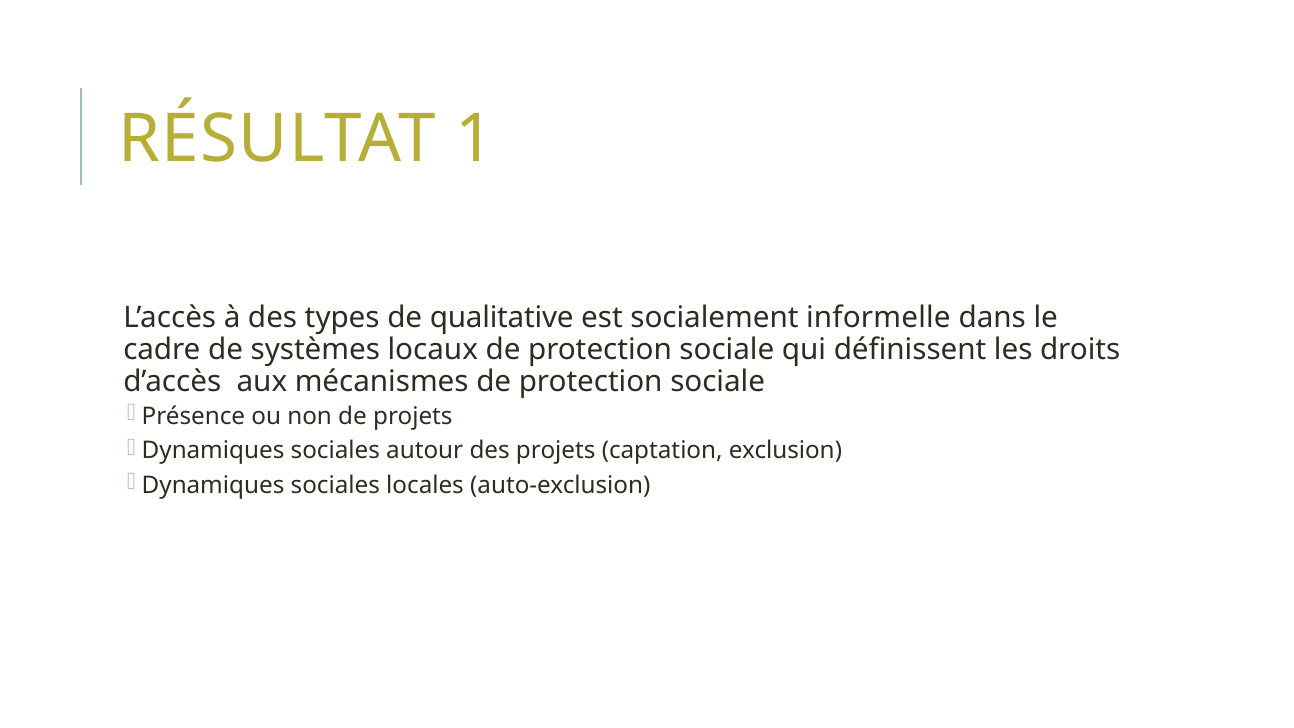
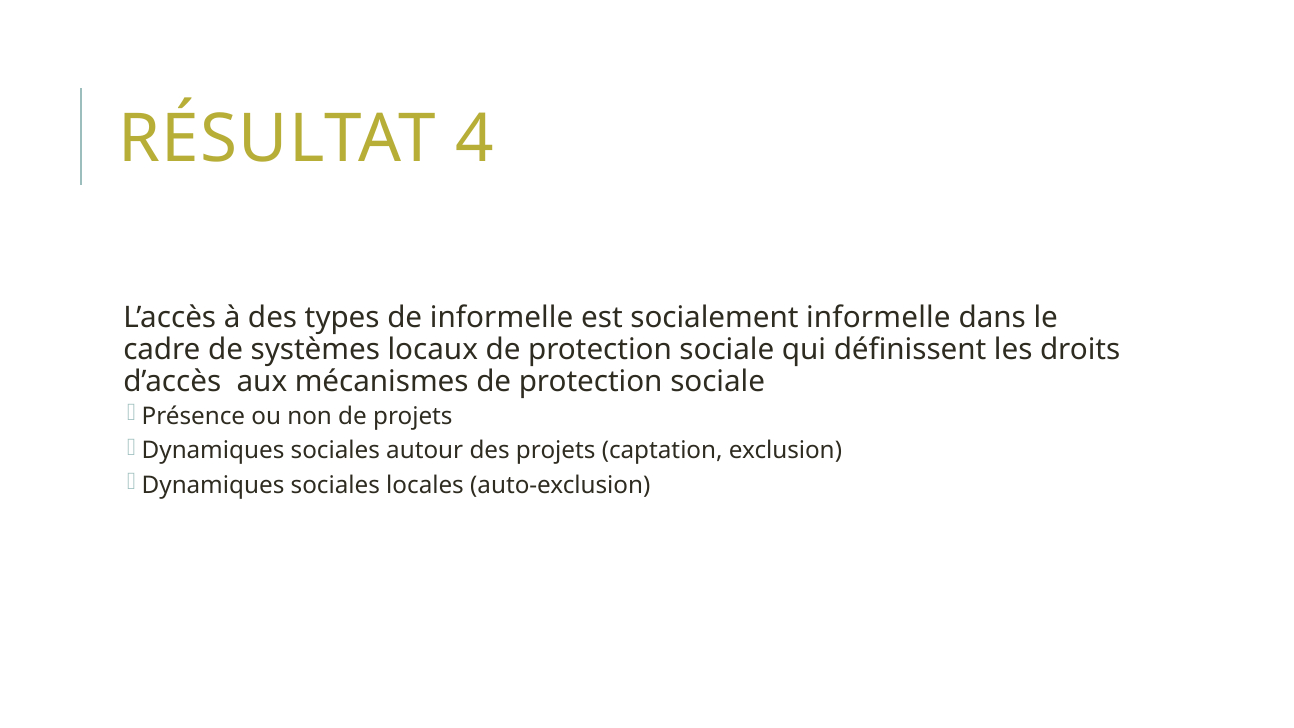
1: 1 -> 4
de qualitative: qualitative -> informelle
